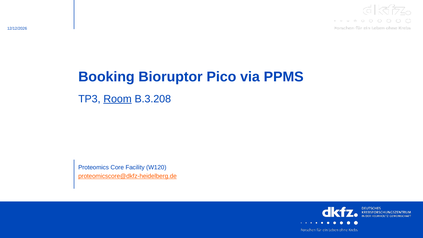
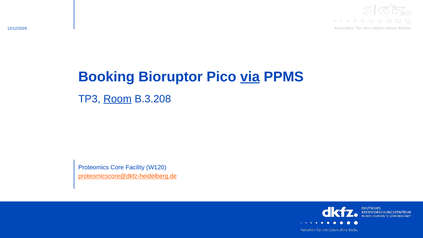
via underline: none -> present
